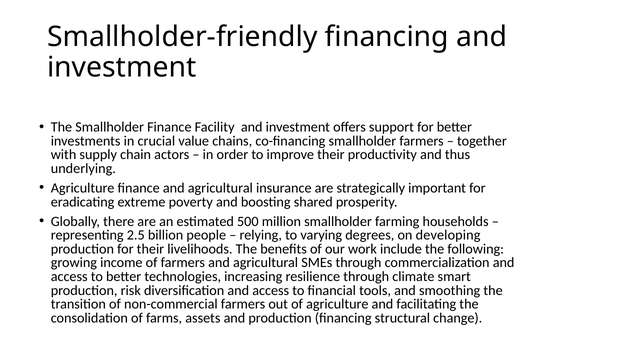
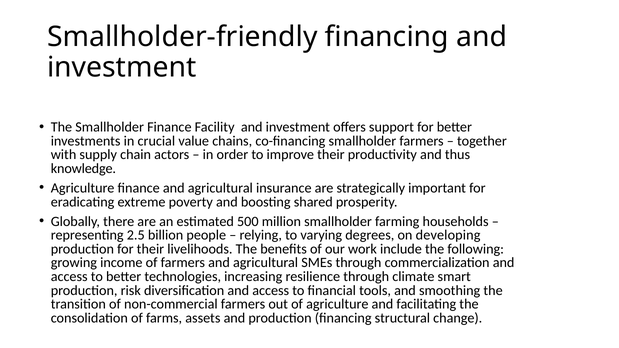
underlying: underlying -> knowledge
